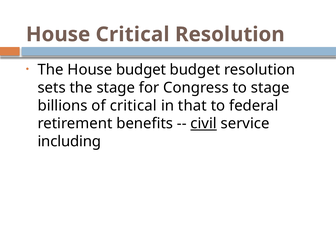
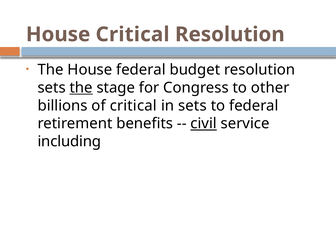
House budget: budget -> federal
the at (81, 88) underline: none -> present
to stage: stage -> other
in that: that -> sets
